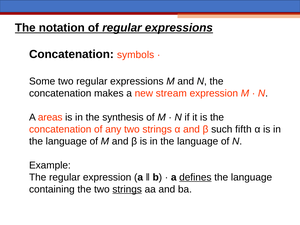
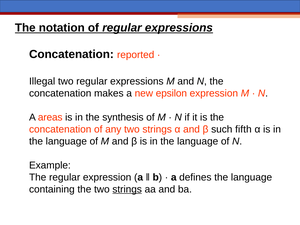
symbols: symbols -> reported
Some: Some -> Illegal
stream: stream -> epsilon
defines underline: present -> none
